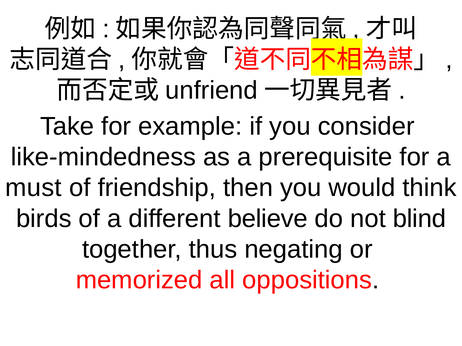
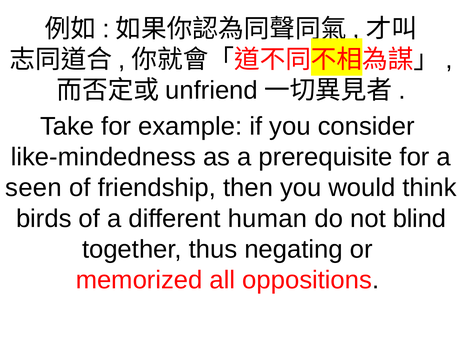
must: must -> seen
believe: believe -> human
